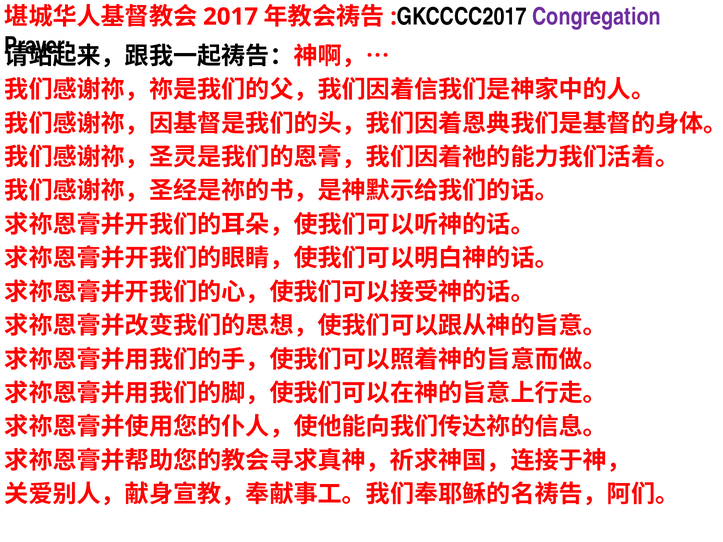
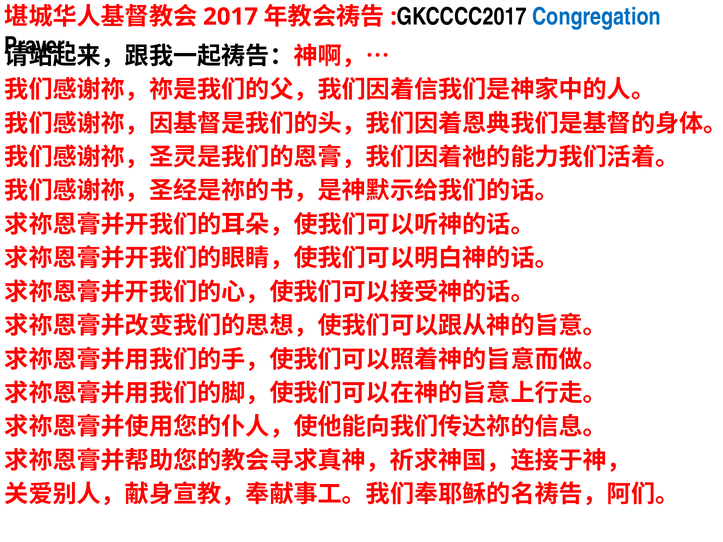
Congregation colour: purple -> blue
